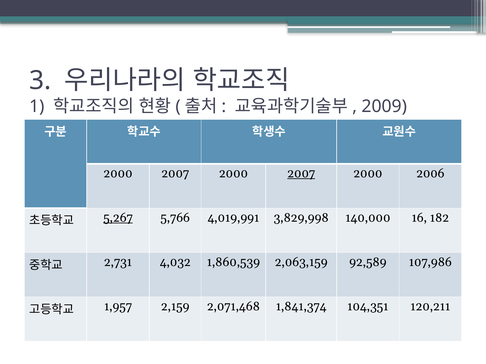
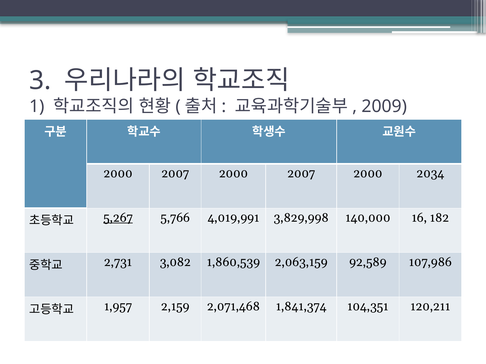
2007 at (301, 174) underline: present -> none
2006: 2006 -> 2034
4,032: 4,032 -> 3,082
